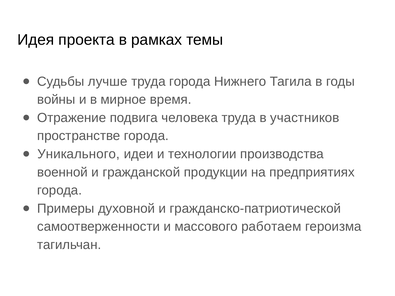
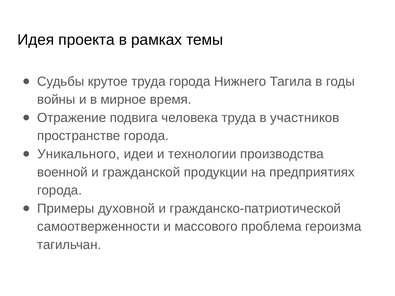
лучше: лучше -> крутое
работаем: работаем -> проблема
